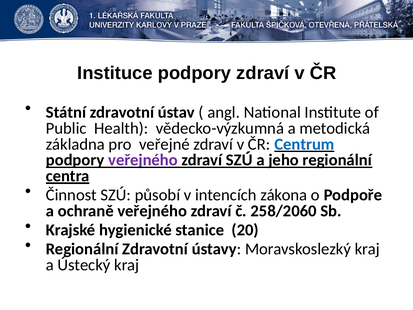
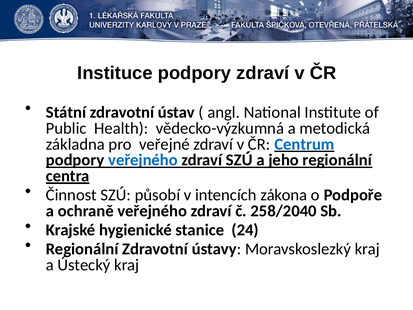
veřejného at (143, 160) colour: purple -> blue
258/2060: 258/2060 -> 258/2040
20: 20 -> 24
